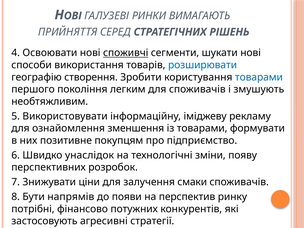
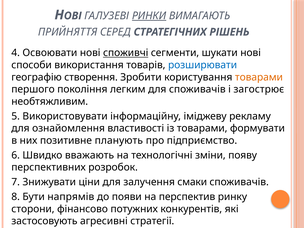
РИНКИ underline: none -> present
товарами at (259, 77) colour: blue -> orange
змушують: змушують -> загострює
зменшення: зменшення -> властивості
покупцям: покупцям -> планують
унаслідок: унаслідок -> вважають
потрібні: потрібні -> сторони
